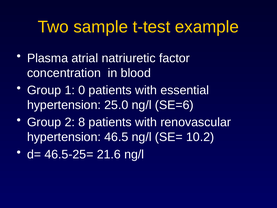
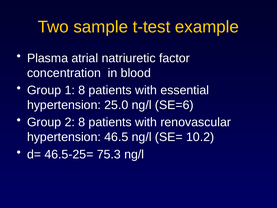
1 0: 0 -> 8
21.6: 21.6 -> 75.3
